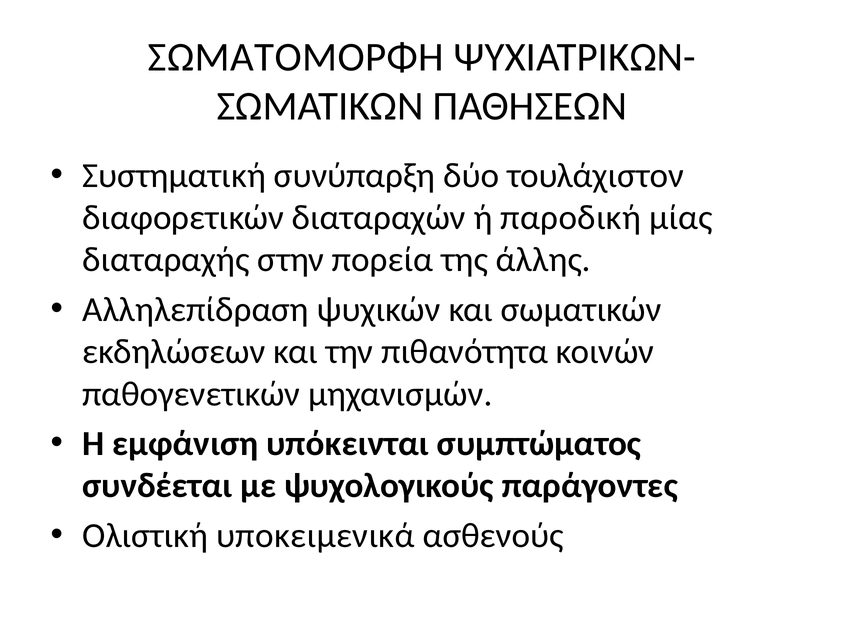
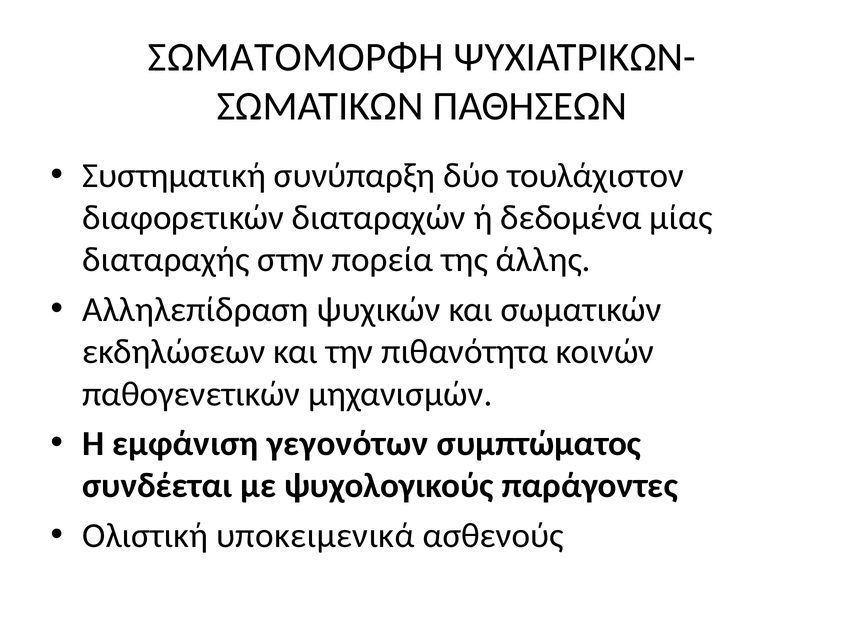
παροδική: παροδική -> δεδομένα
υπόκεινται: υπόκεινται -> γεγονότων
